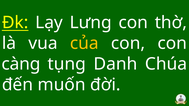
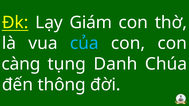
Lưng: Lưng -> Giám
của colour: yellow -> light blue
muốn: muốn -> thông
